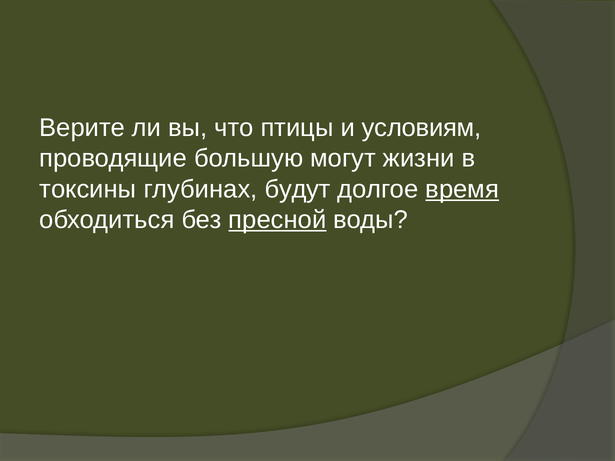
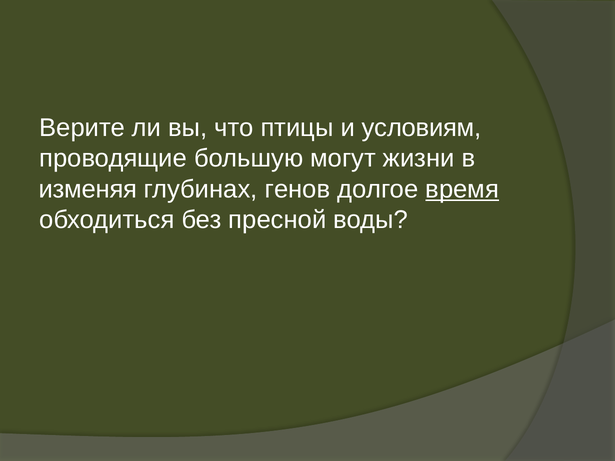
токсины: токсины -> изменяя
будут: будут -> генов
пресной underline: present -> none
